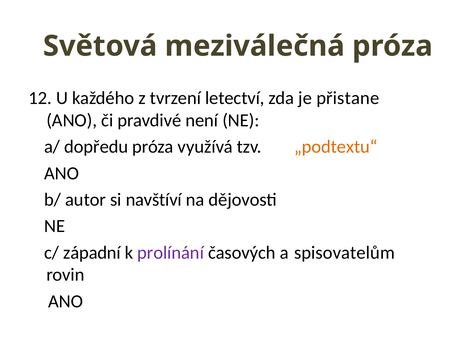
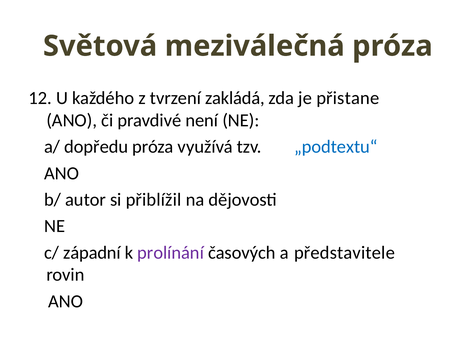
letectví: letectví -> zakládá
„podtextu“ colour: orange -> blue
navštíví: navštíví -> přiblížil
spisovatelům: spisovatelům -> představitele
